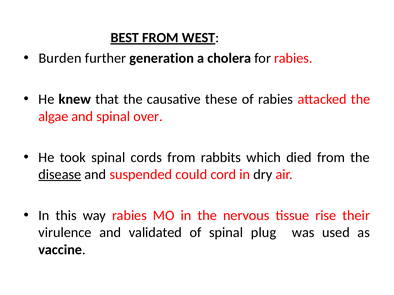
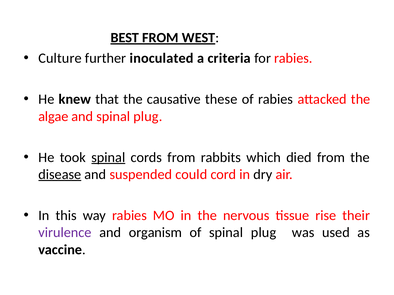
Burden: Burden -> Culture
generation: generation -> inoculated
cholera: cholera -> criteria
and spinal over: over -> plug
spinal at (108, 158) underline: none -> present
virulence colour: black -> purple
validated: validated -> organism
